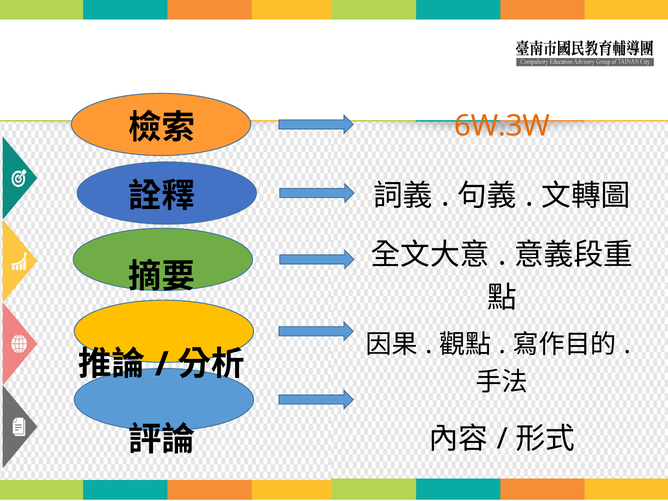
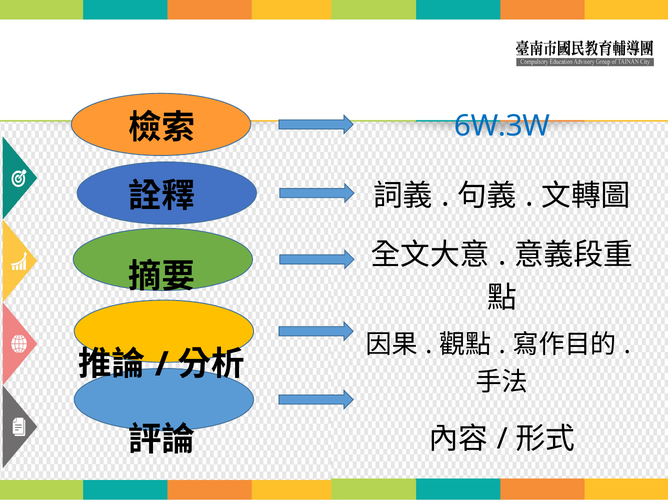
6W.3W colour: orange -> blue
